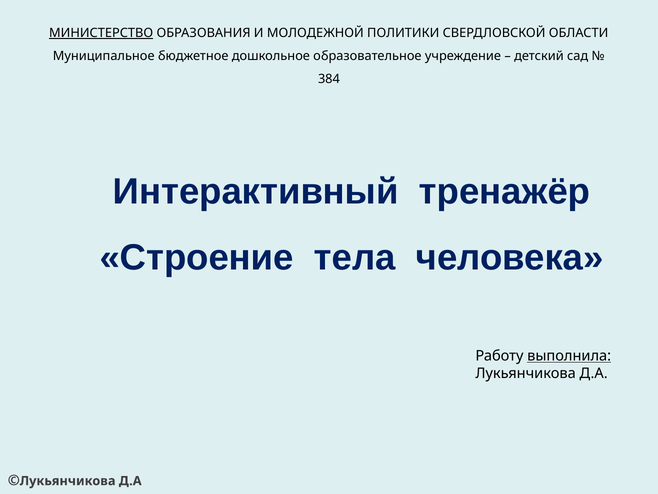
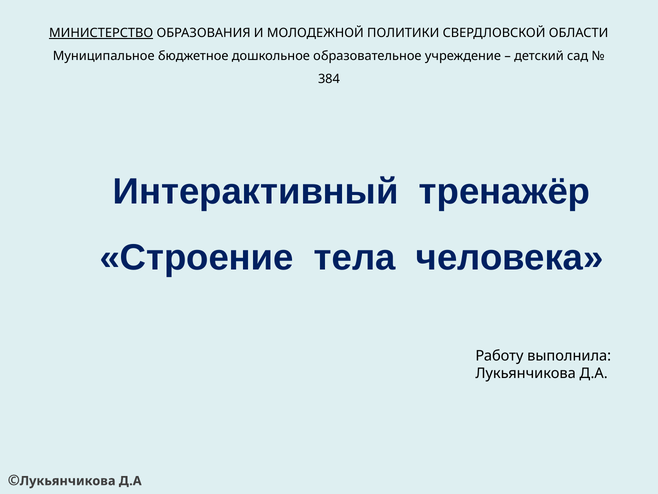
выполнила underline: present -> none
